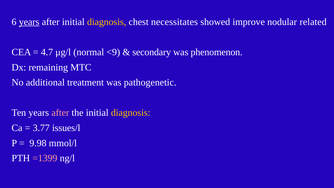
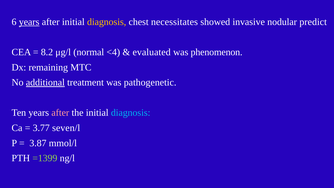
improve: improve -> invasive
related: related -> predict
4.7: 4.7 -> 8.2
<9: <9 -> <4
secondary: secondary -> evaluated
additional underline: none -> present
diagnosis at (131, 113) colour: yellow -> light blue
issues/l: issues/l -> seven/l
9.98: 9.98 -> 3.87
=1399 colour: pink -> light green
